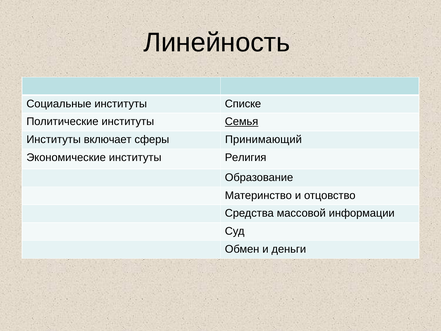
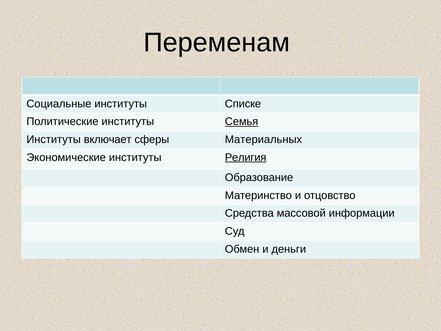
Линейность: Линейность -> Переменам
Принимающий: Принимающий -> Материальных
Религия underline: none -> present
